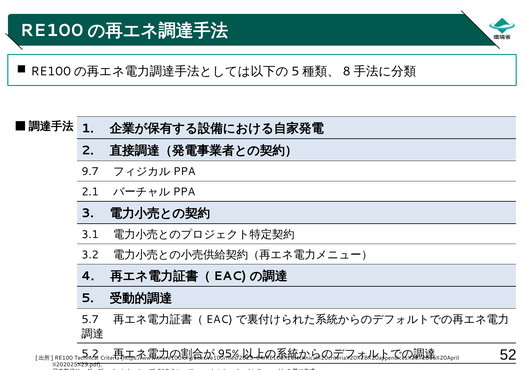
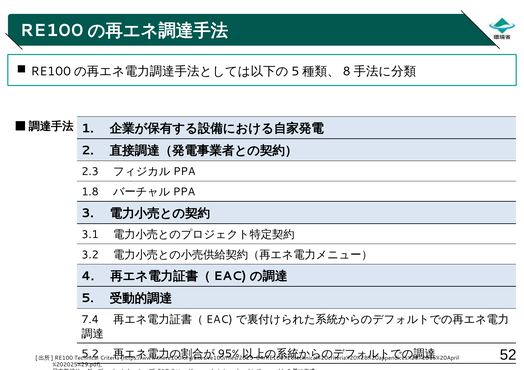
9.7: 9.7 -> 2.3
2.1: 2.1 -> 1.8
5.7: 5.7 -> 7.4
